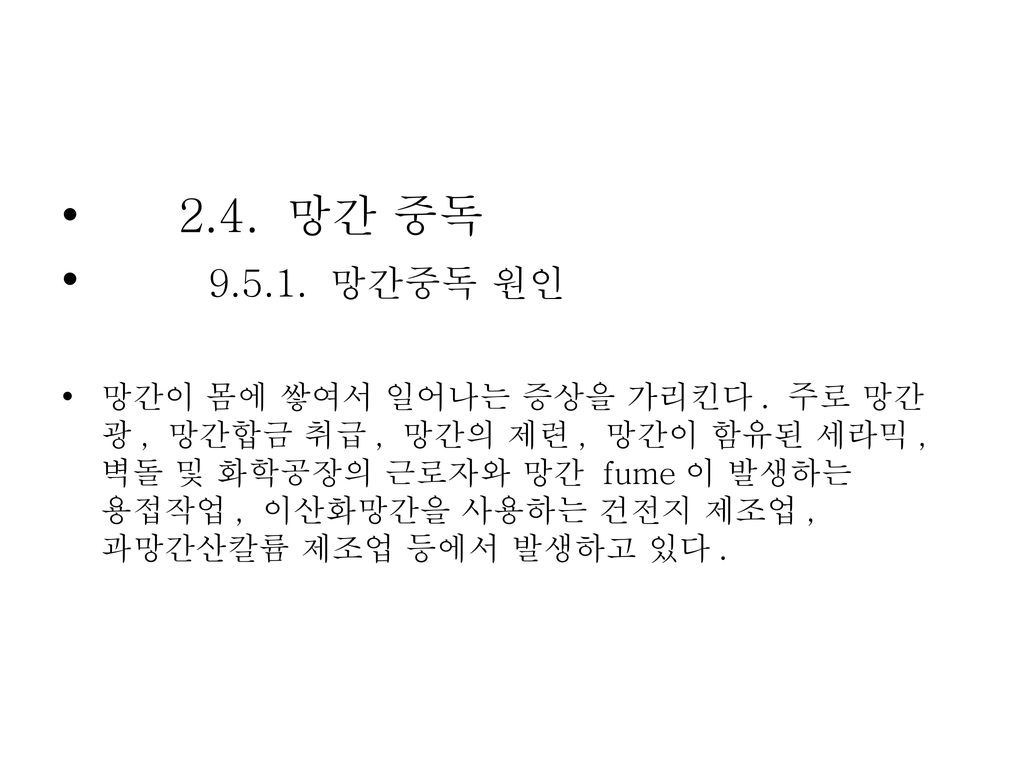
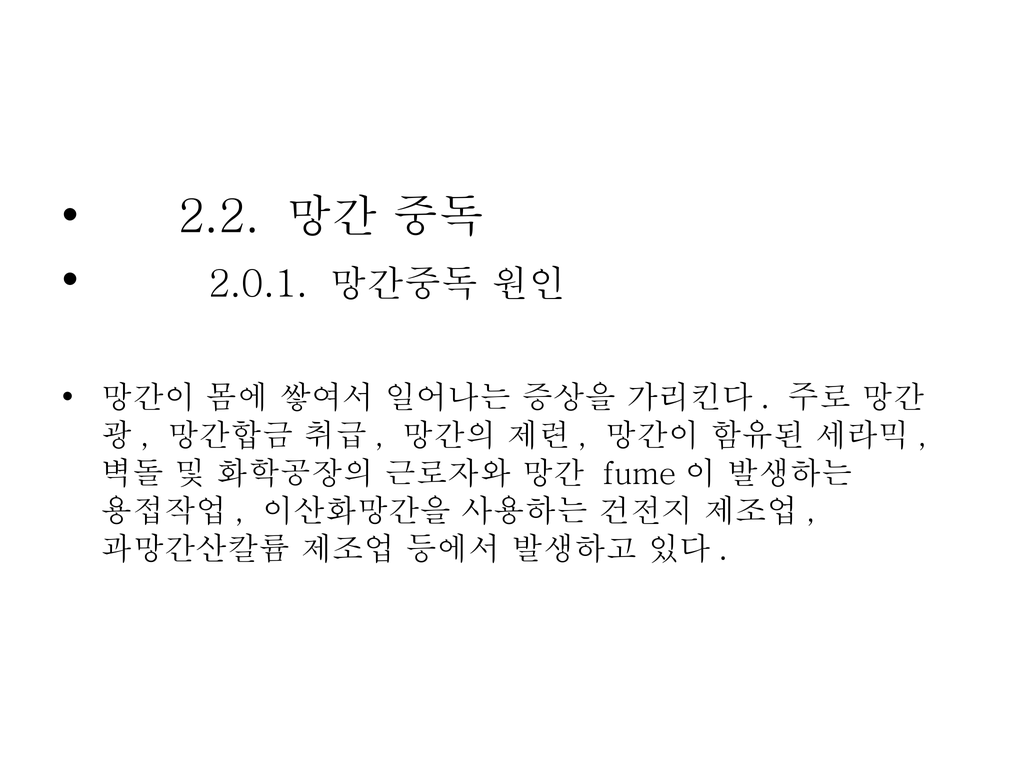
2.4: 2.4 -> 2.2
9.5.1: 9.5.1 -> 2.0.1
